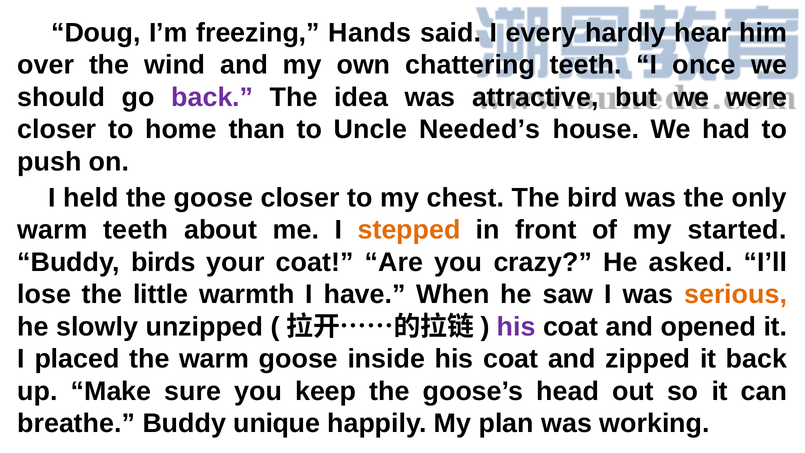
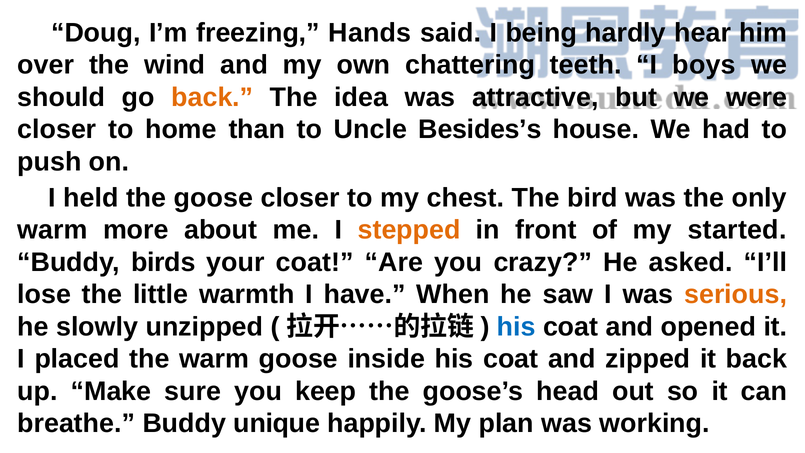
every: every -> being
once: once -> boys
back at (212, 97) colour: purple -> orange
Needed’s: Needed’s -> Besides’s
warm teeth: teeth -> more
his at (516, 327) colour: purple -> blue
